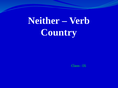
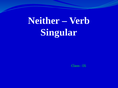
Country: Country -> Singular
